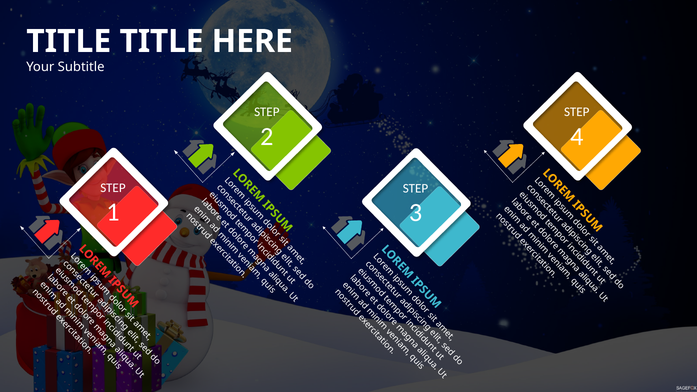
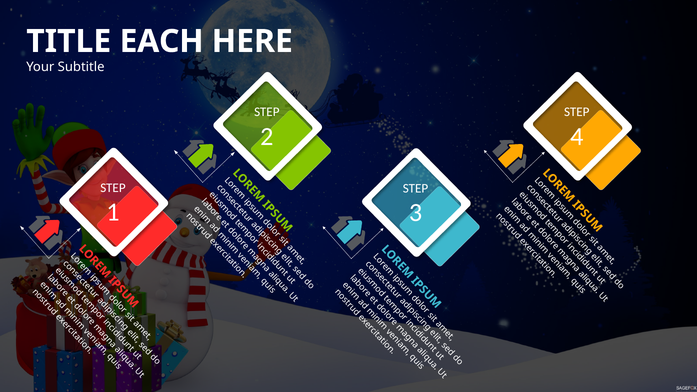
TITLE at (162, 41): TITLE -> EACH
